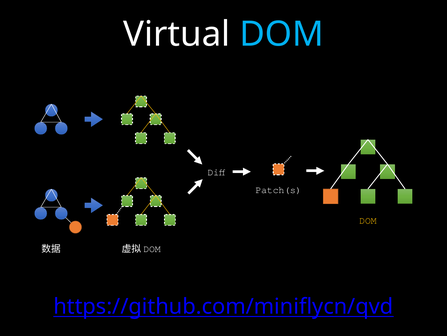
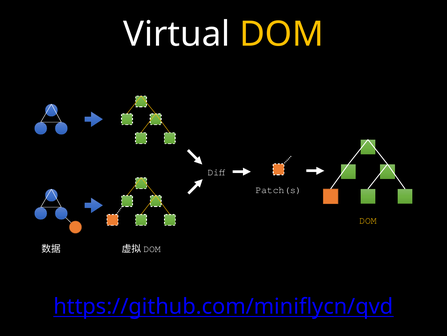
DOM at (282, 34) colour: light blue -> yellow
